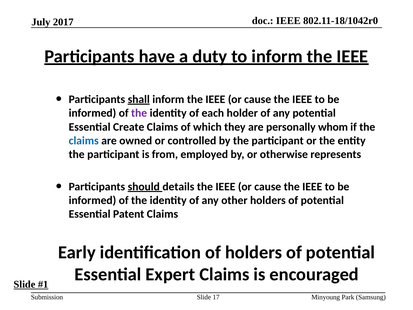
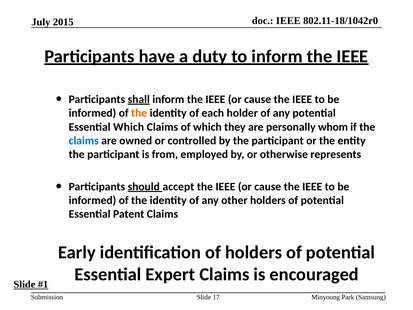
2017: 2017 -> 2015
the at (139, 113) colour: purple -> orange
Essential Create: Create -> Which
details: details -> accept
